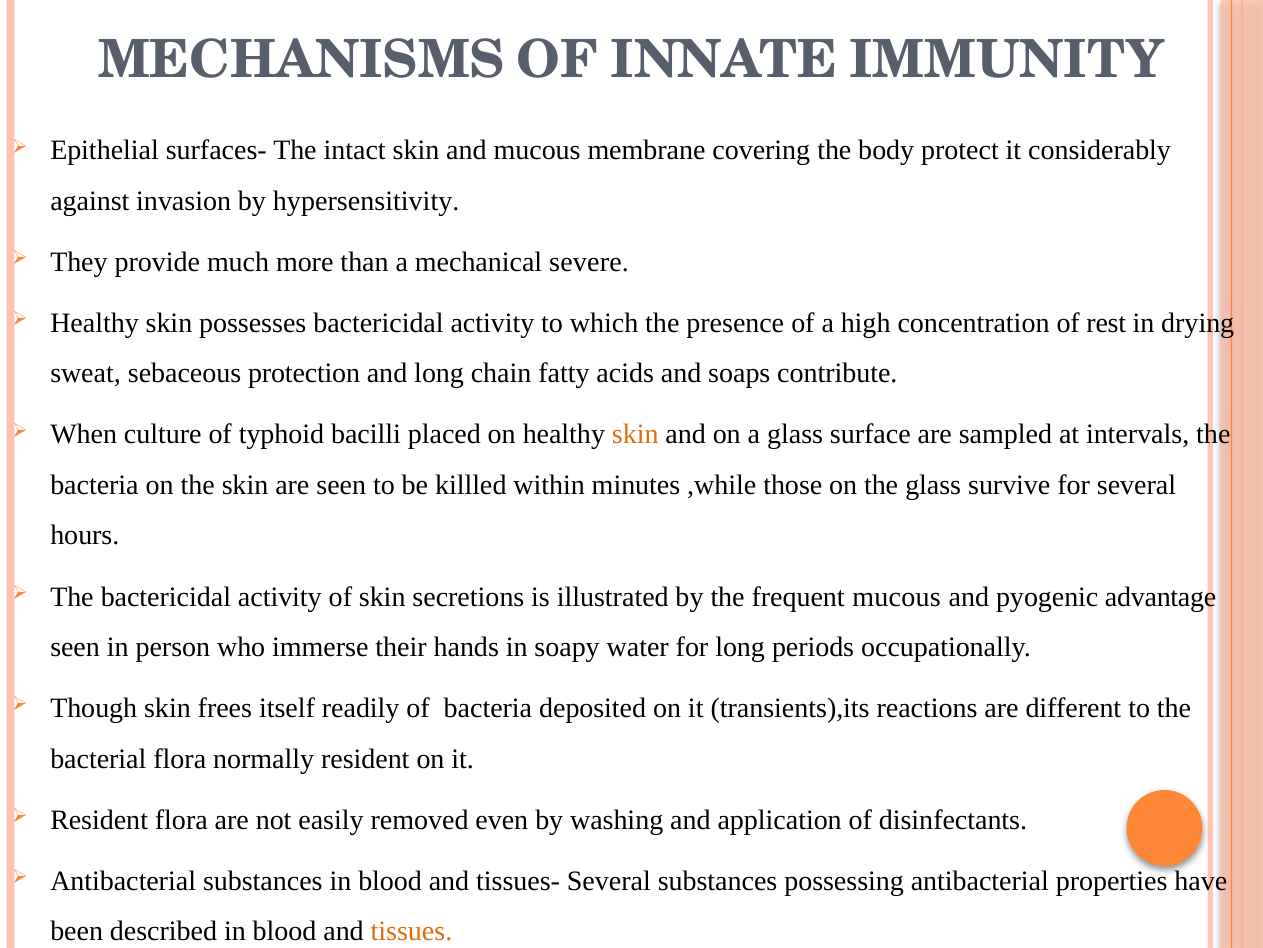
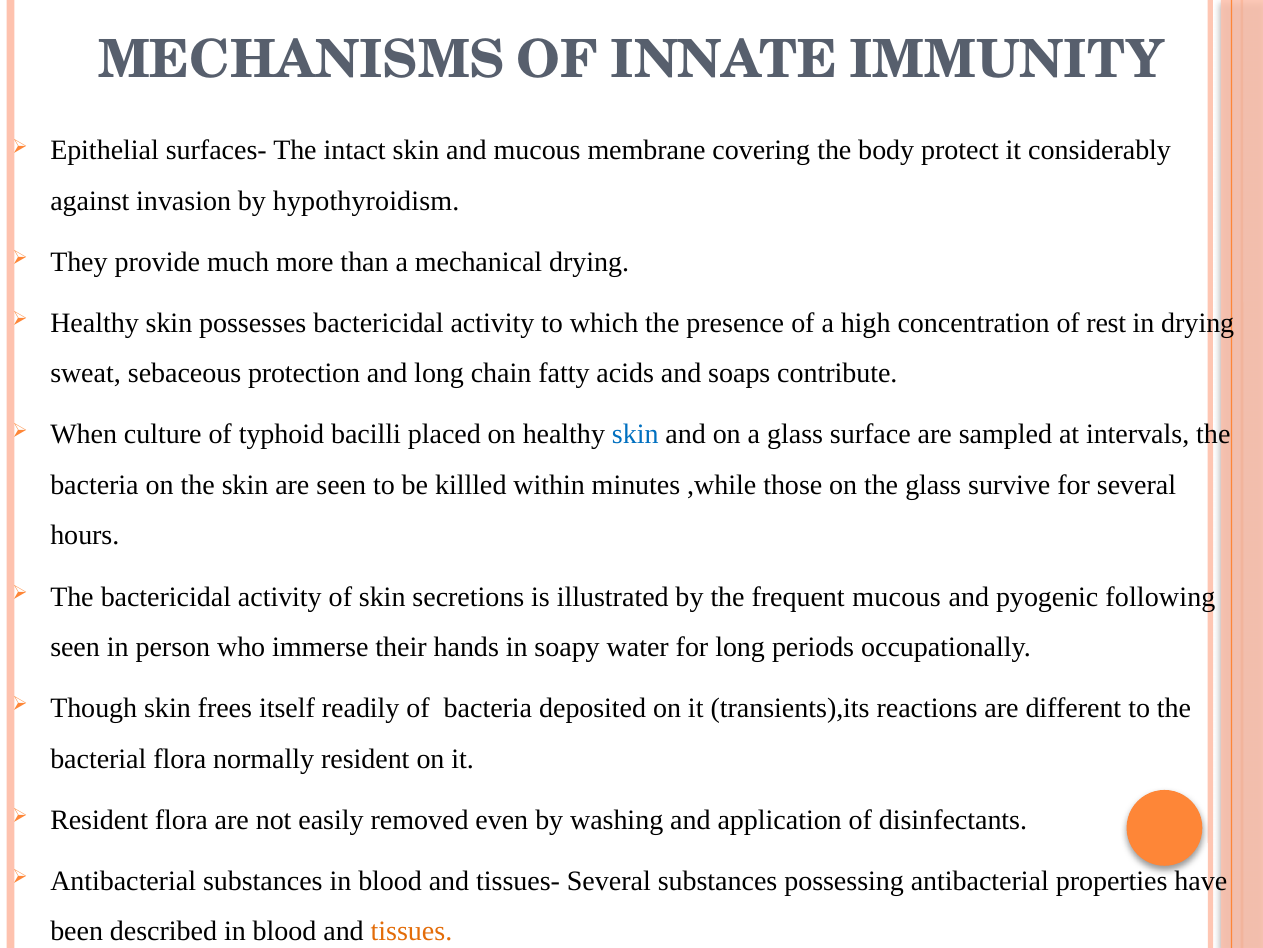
hypersensitivity: hypersensitivity -> hypothyroidism
mechanical severe: severe -> drying
skin at (635, 434) colour: orange -> blue
advantage: advantage -> following
